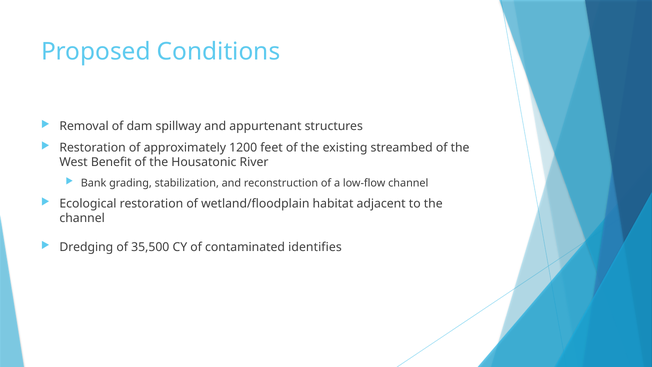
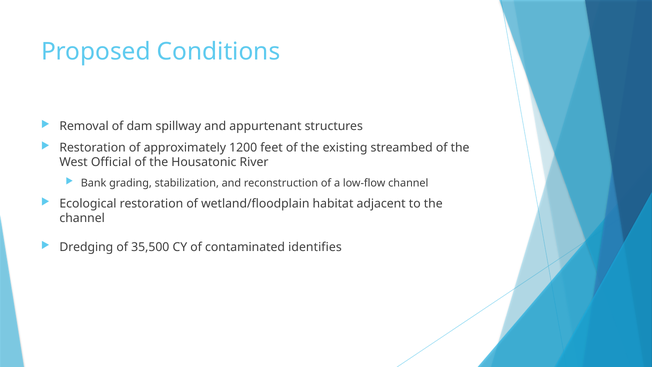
Benefit: Benefit -> Official
